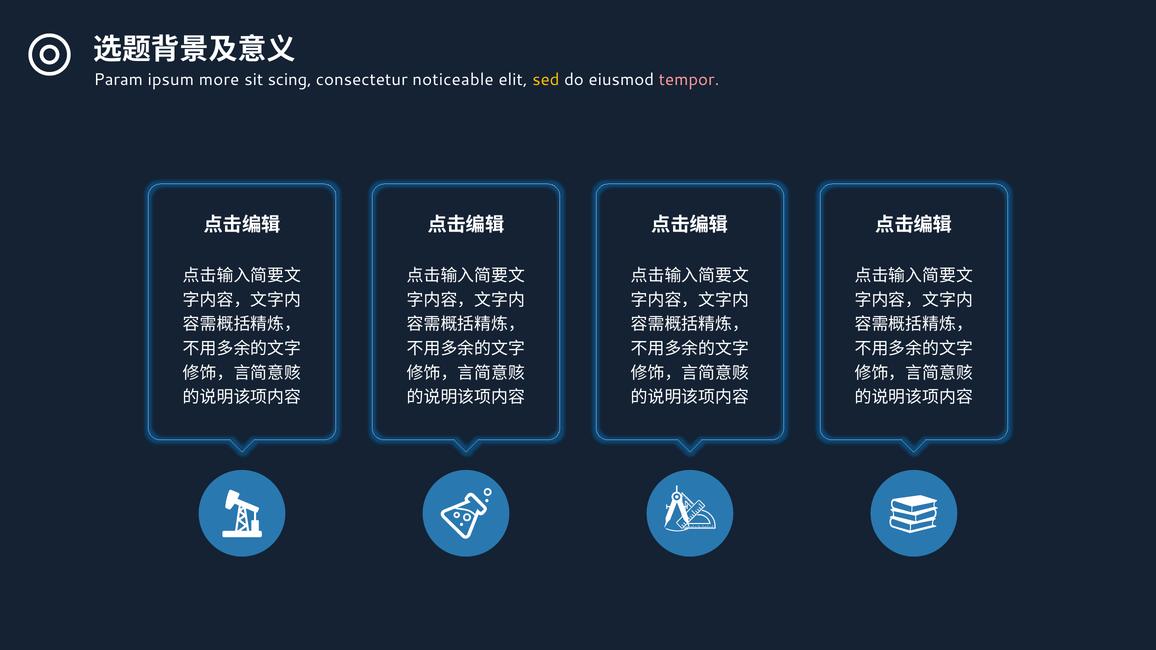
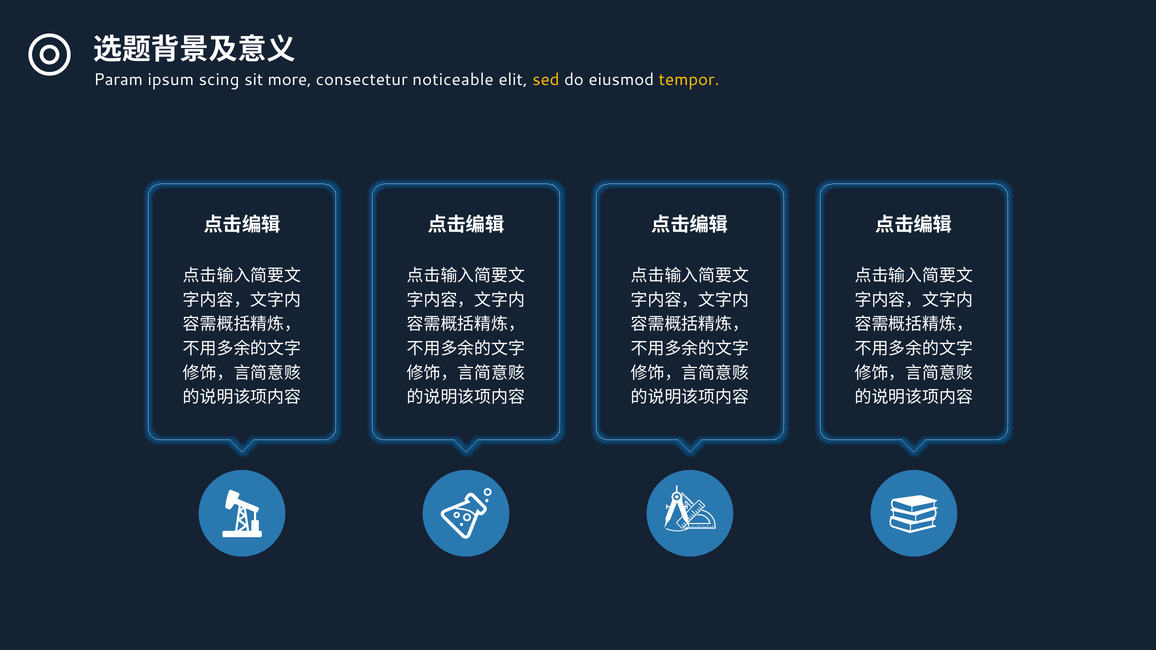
more: more -> scing
scing: scing -> more
tempor colour: pink -> yellow
